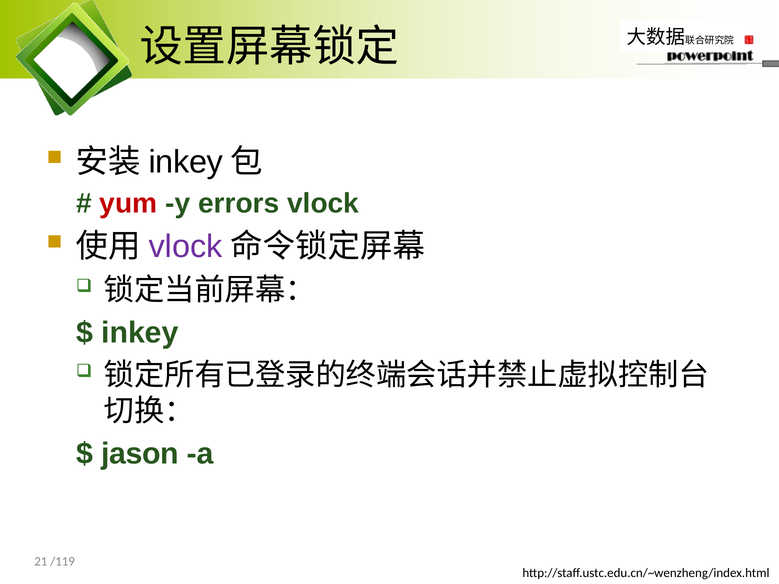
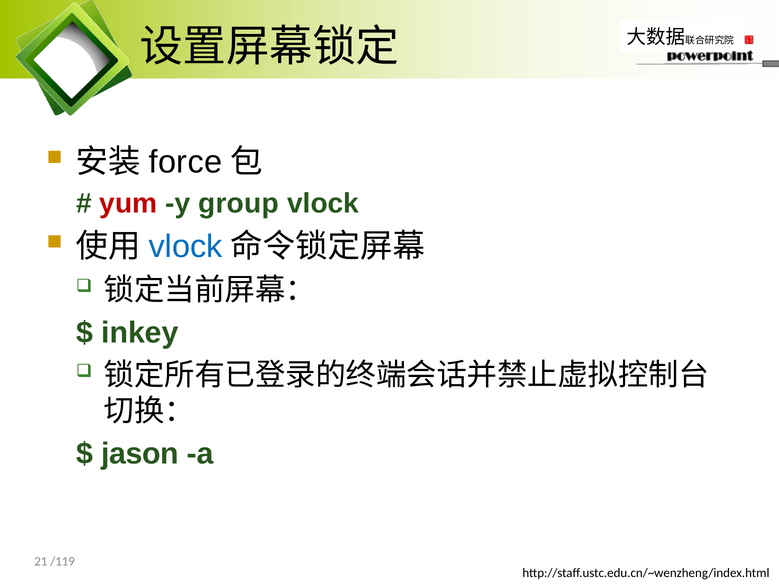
inkey at (186, 162): inkey -> force
errors: errors -> group
vlock at (186, 247) colour: purple -> blue
